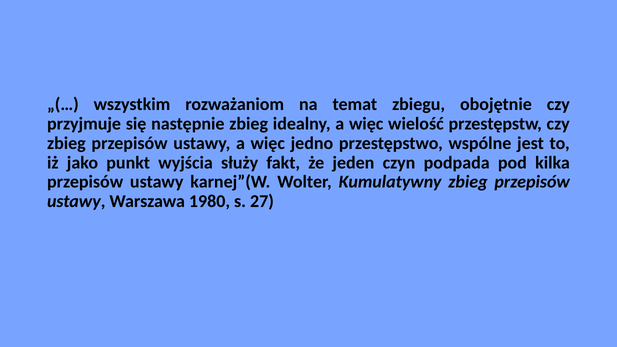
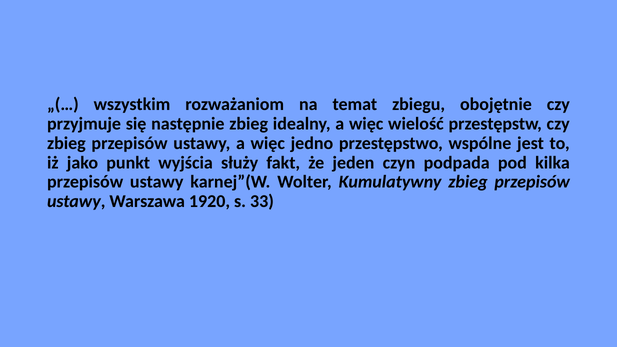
1980: 1980 -> 1920
27: 27 -> 33
